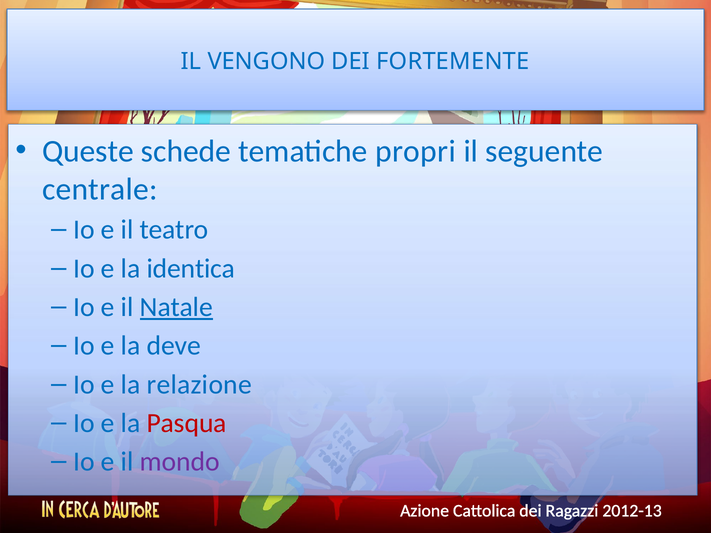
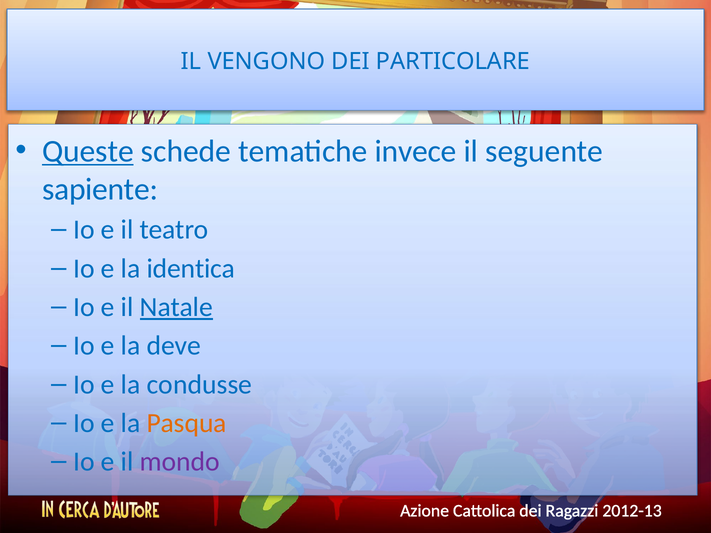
FORTEMENTE: FORTEMENTE -> PARTICOLARE
Queste underline: none -> present
propri: propri -> invece
centrale: centrale -> sapiente
relazione: relazione -> condusse
Pasqua colour: red -> orange
